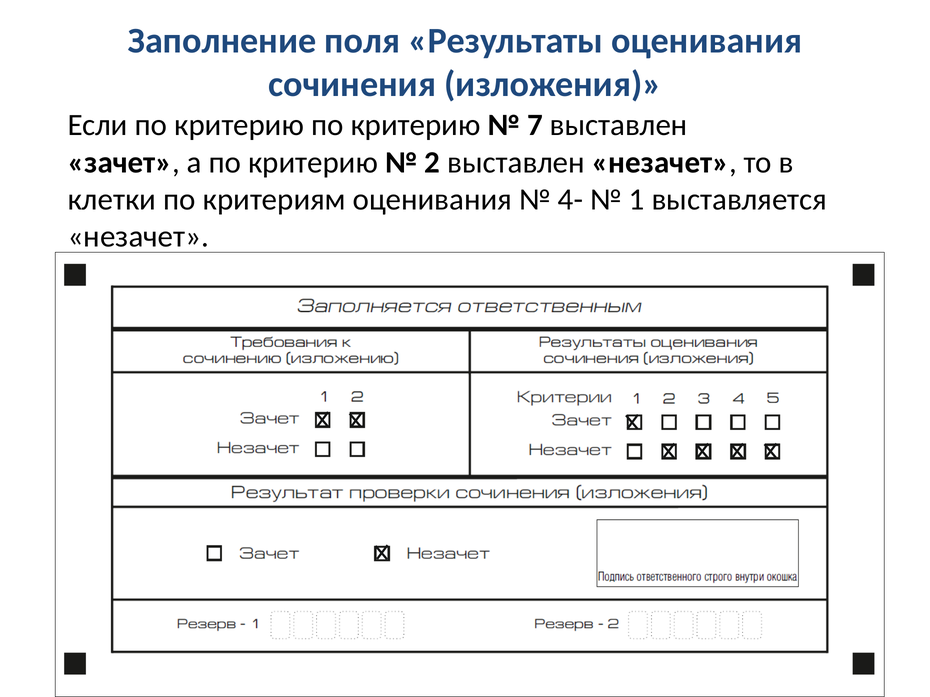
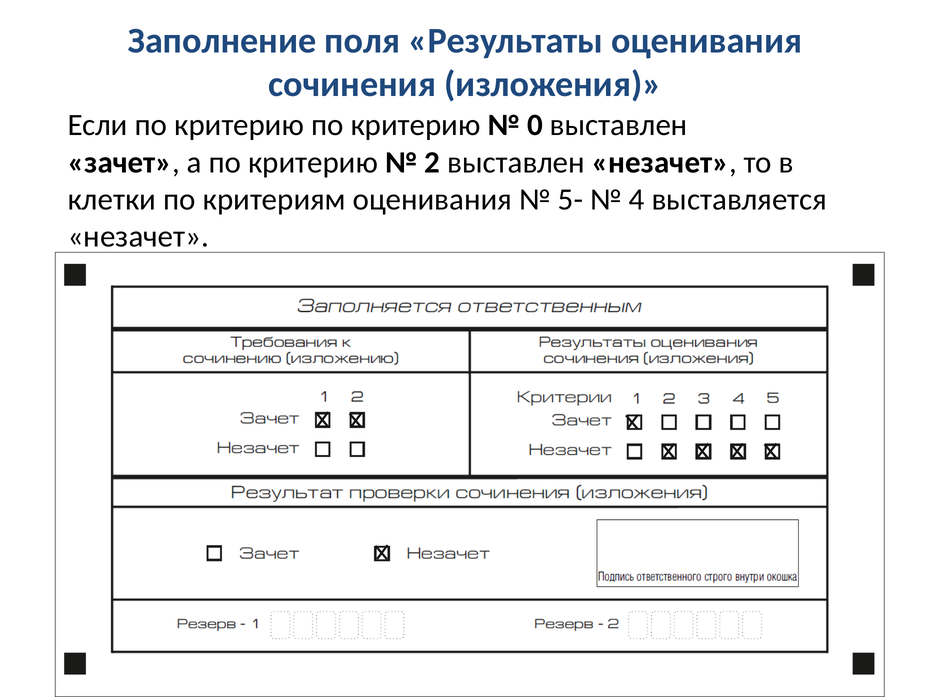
7: 7 -> 0
4-: 4- -> 5-
1: 1 -> 4
